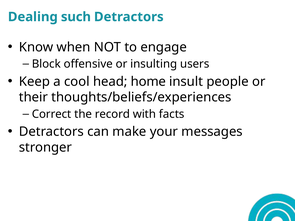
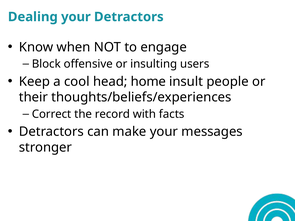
Dealing such: such -> your
